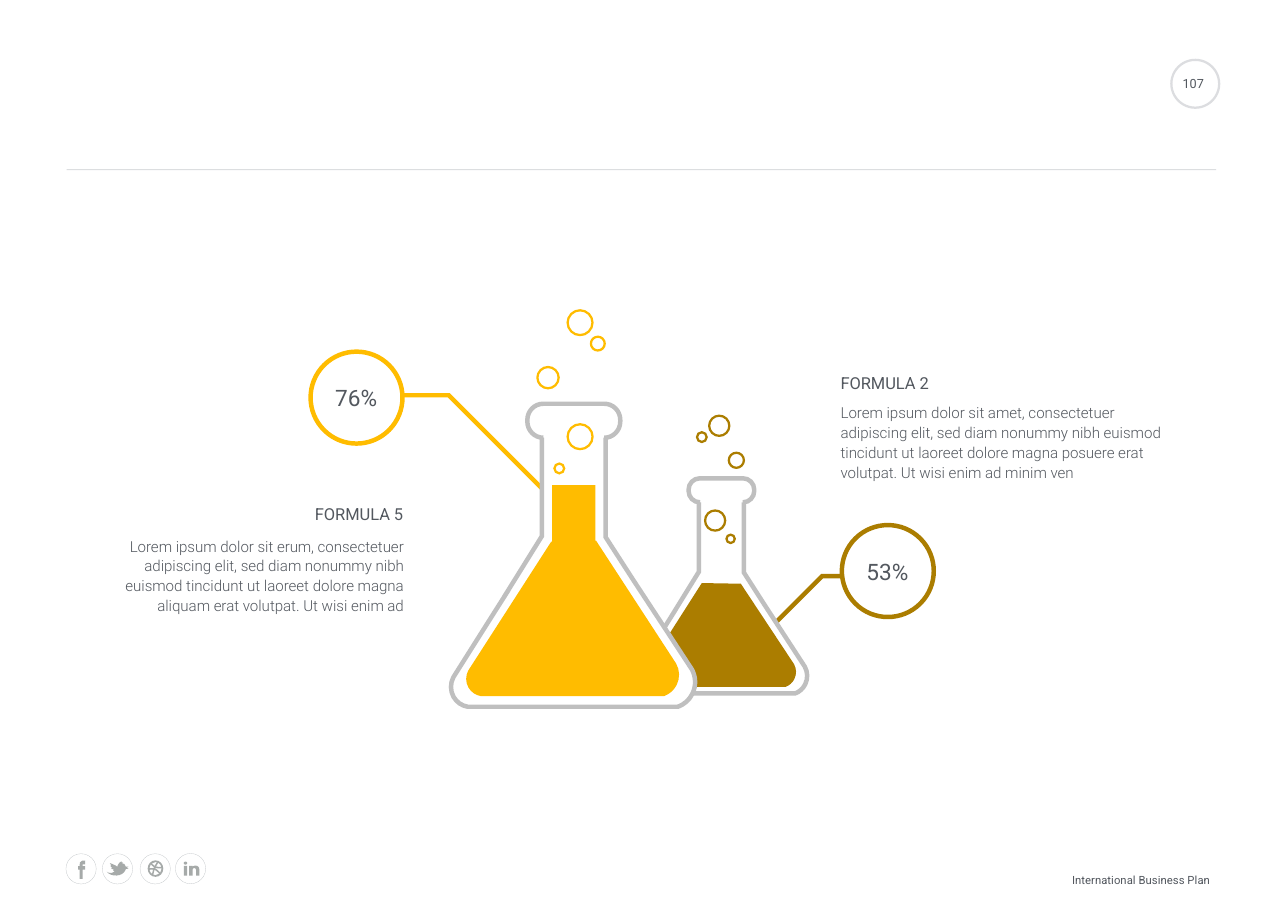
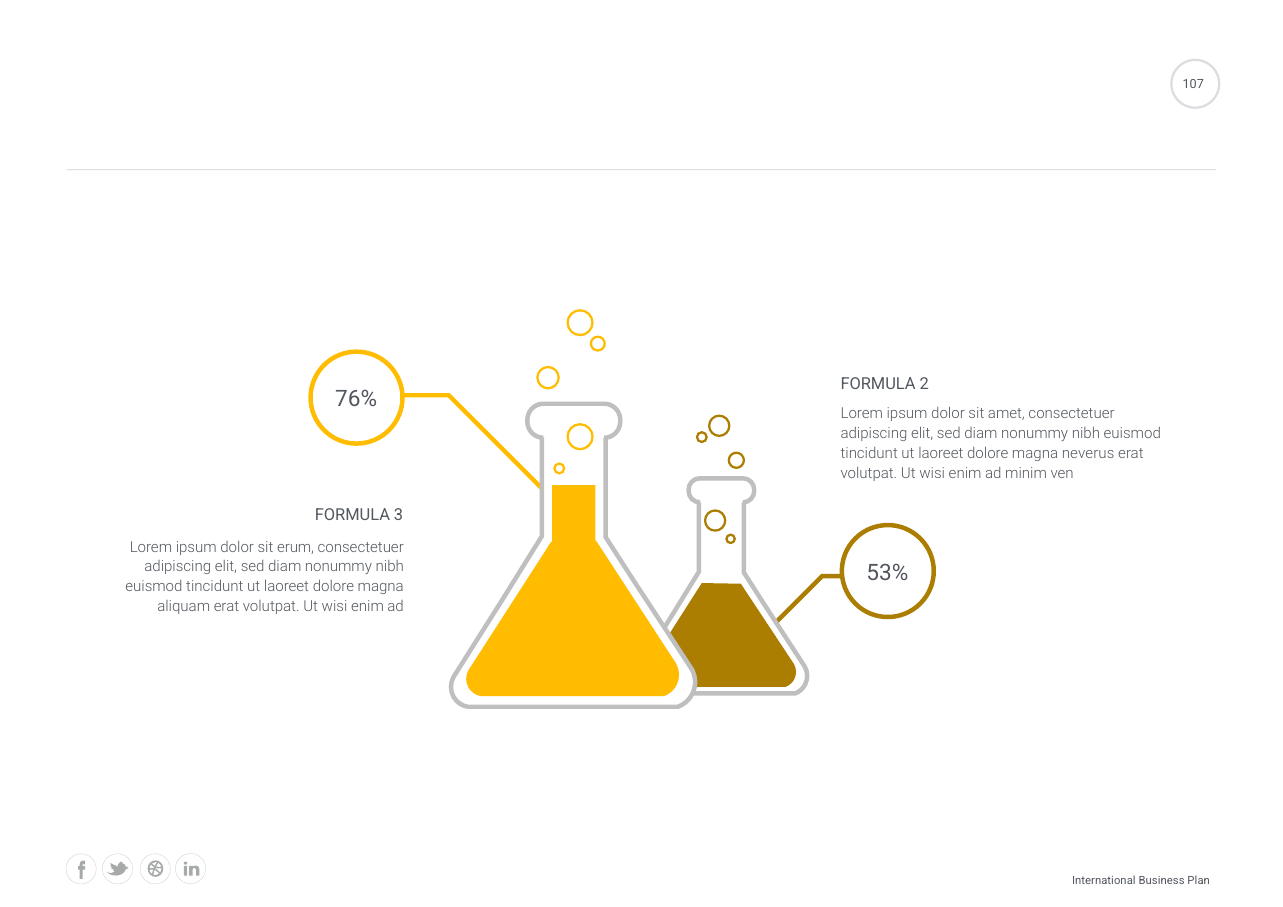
posuere: posuere -> neverus
5: 5 -> 3
